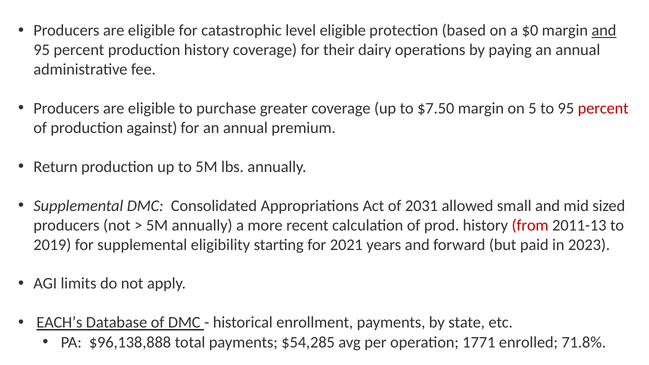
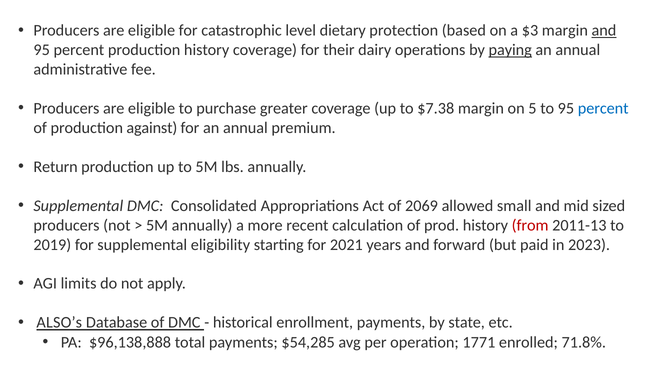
level eligible: eligible -> dietary
$0: $0 -> $3
paying underline: none -> present
$7.50: $7.50 -> $7.38
percent at (603, 108) colour: red -> blue
2031: 2031 -> 2069
EACH’s: EACH’s -> ALSO’s
